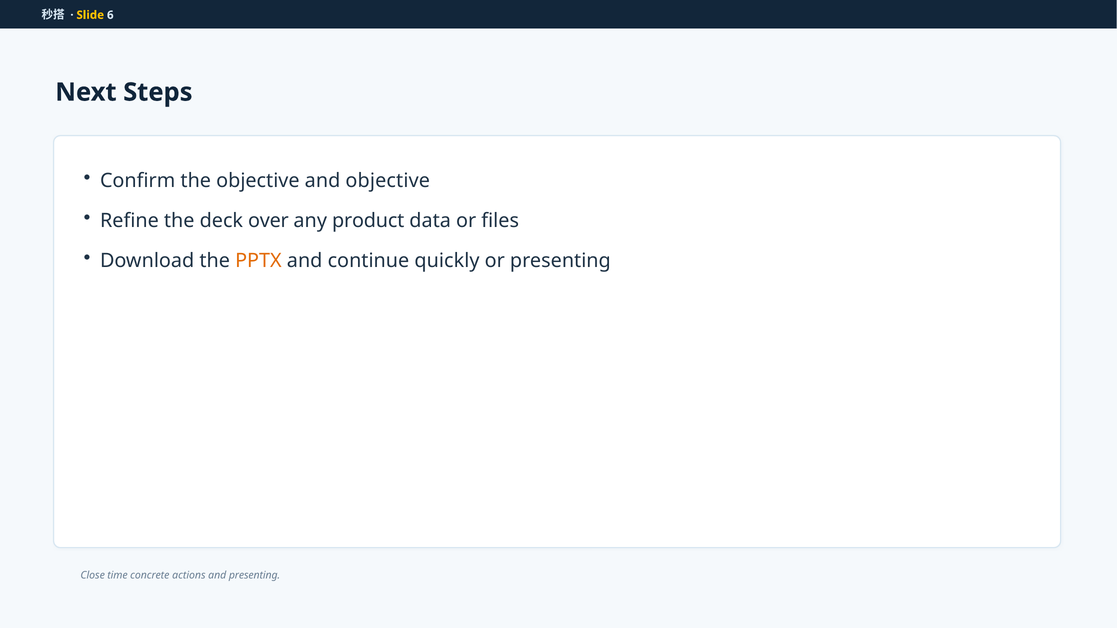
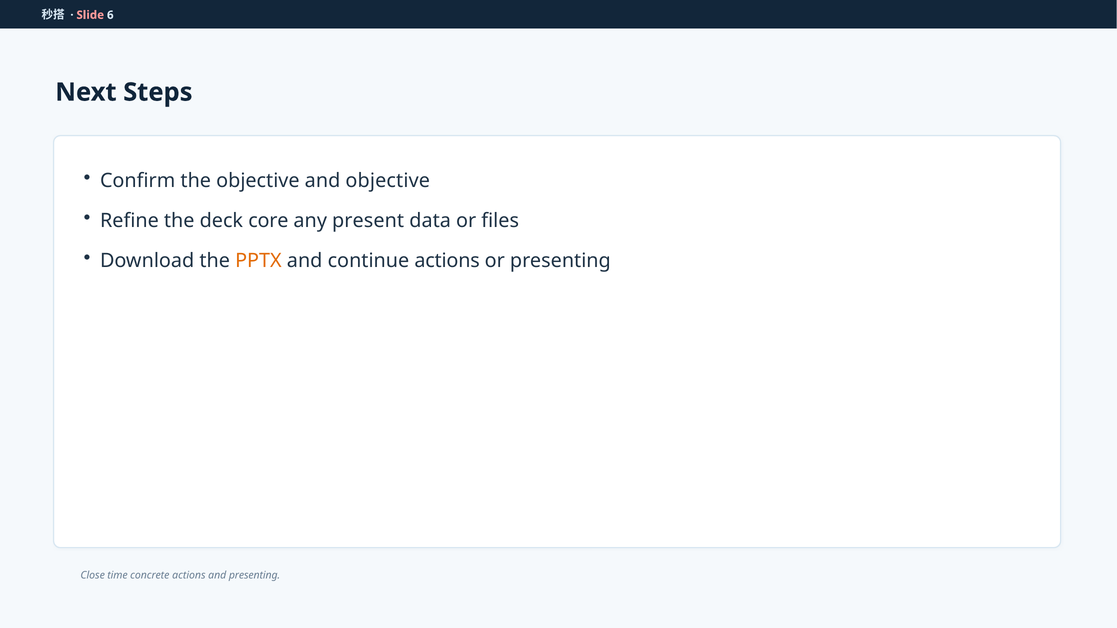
Slide colour: yellow -> pink
over: over -> core
product: product -> present
continue quickly: quickly -> actions
